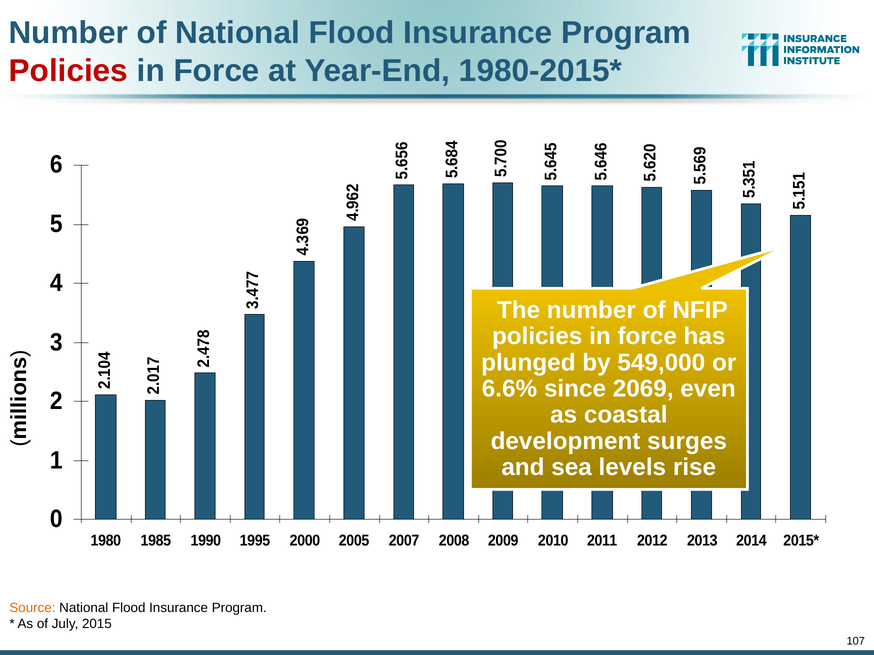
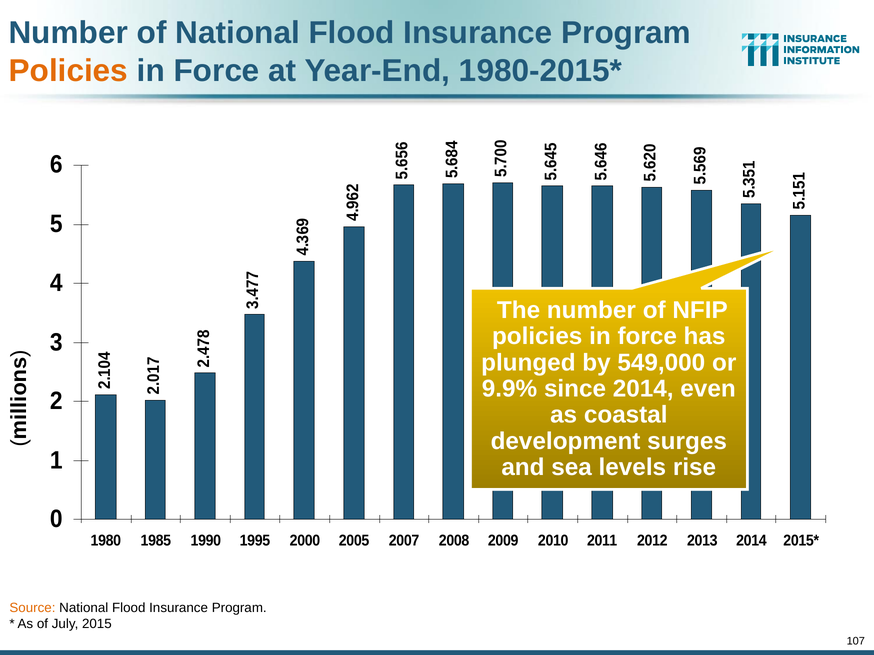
Policies at (68, 71) colour: red -> orange
6.6%: 6.6% -> 9.9%
since 2069: 2069 -> 2014
